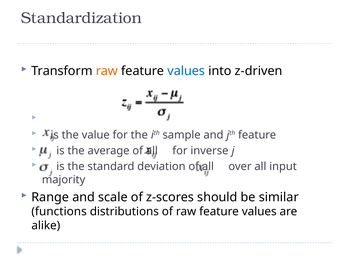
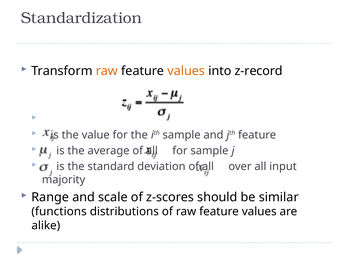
values at (186, 71) colour: blue -> orange
z-driven: z-driven -> z-record
for inverse: inverse -> sample
